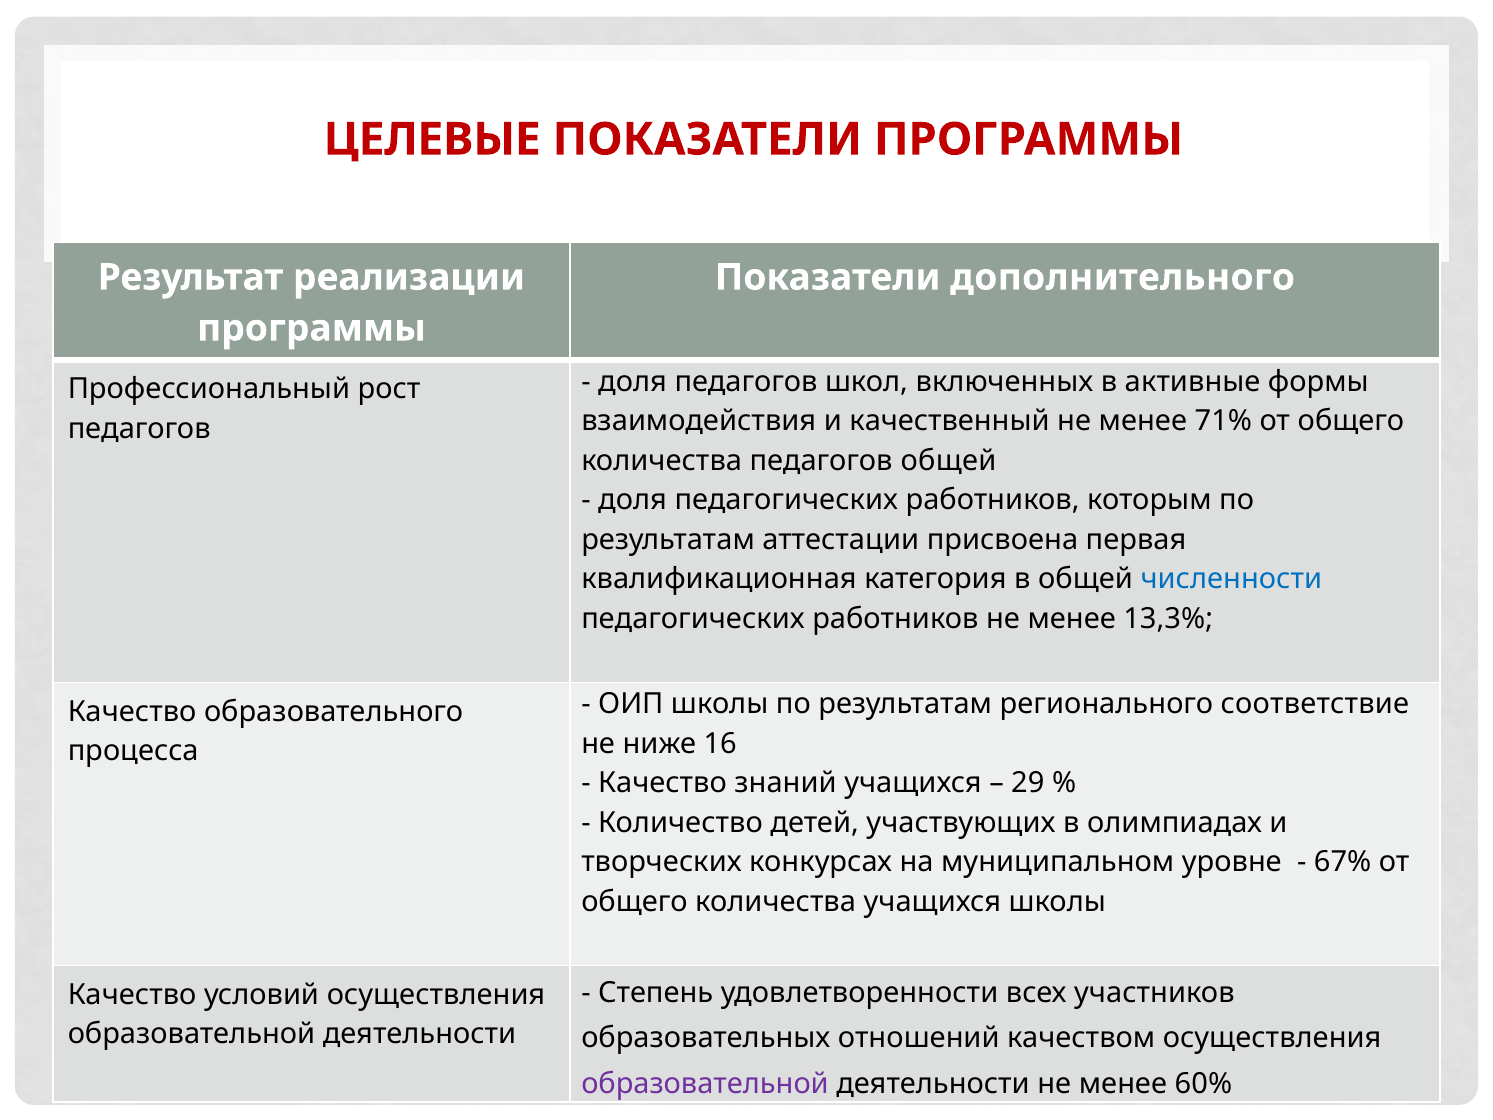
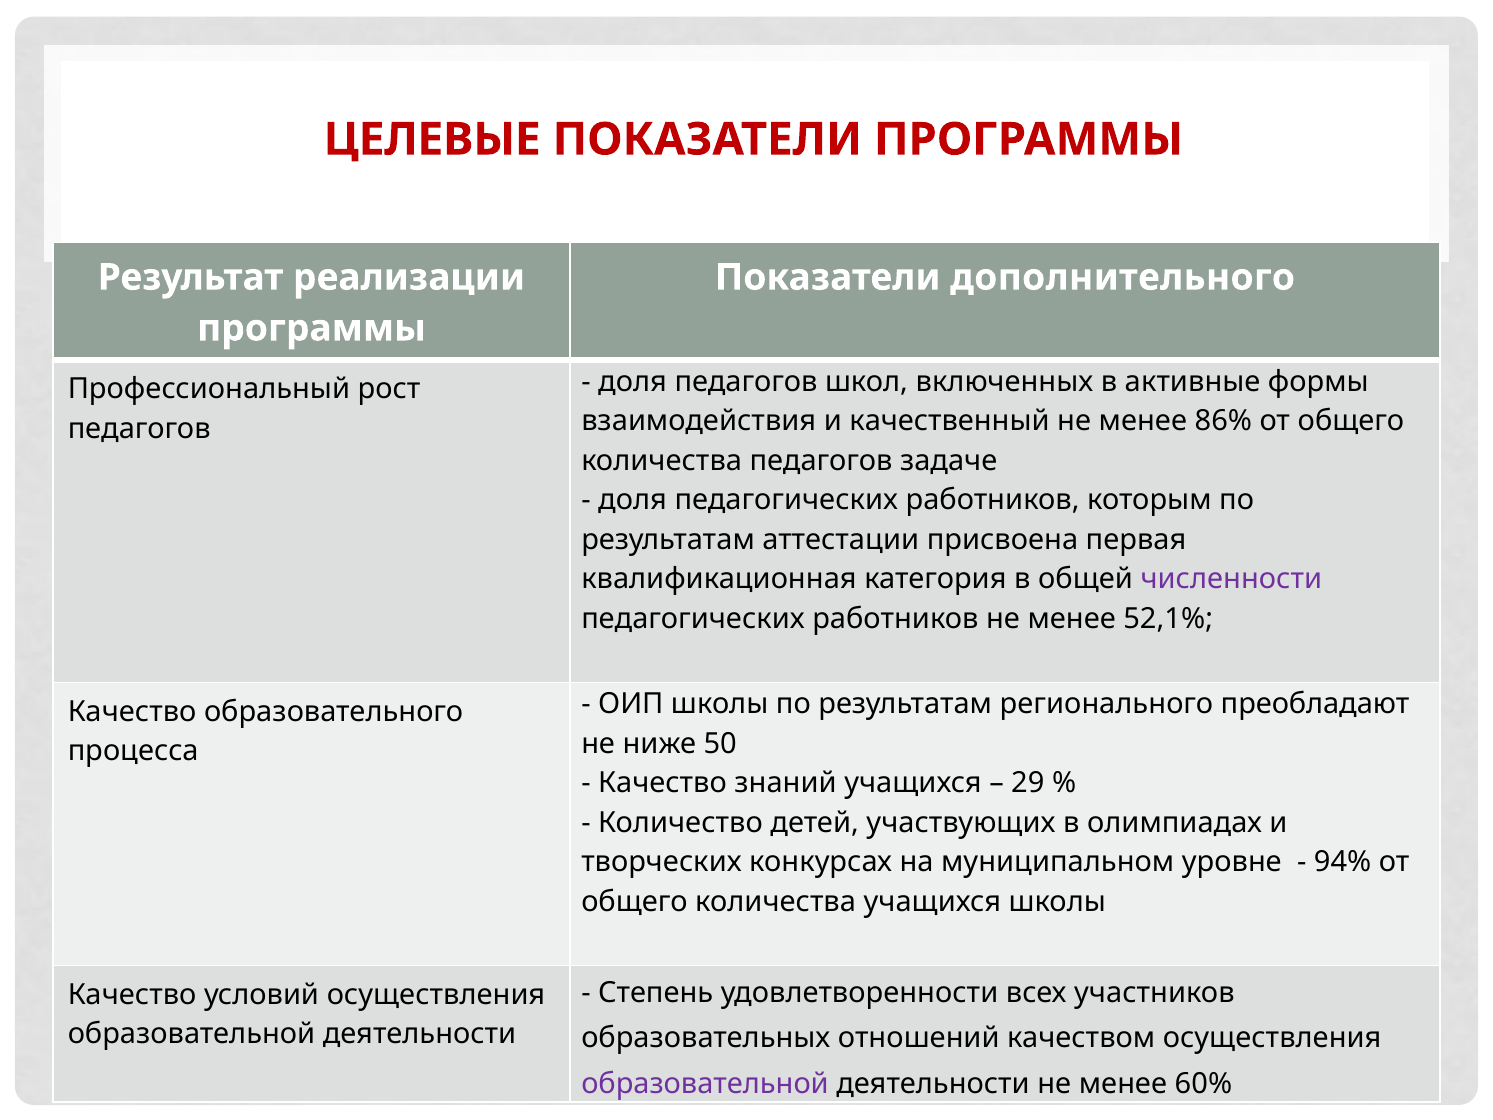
71%: 71% -> 86%
педагогов общей: общей -> задаче
численности colour: blue -> purple
13,3%: 13,3% -> 52,1%
соответствие: соответствие -> преобладают
16: 16 -> 50
67%: 67% -> 94%
